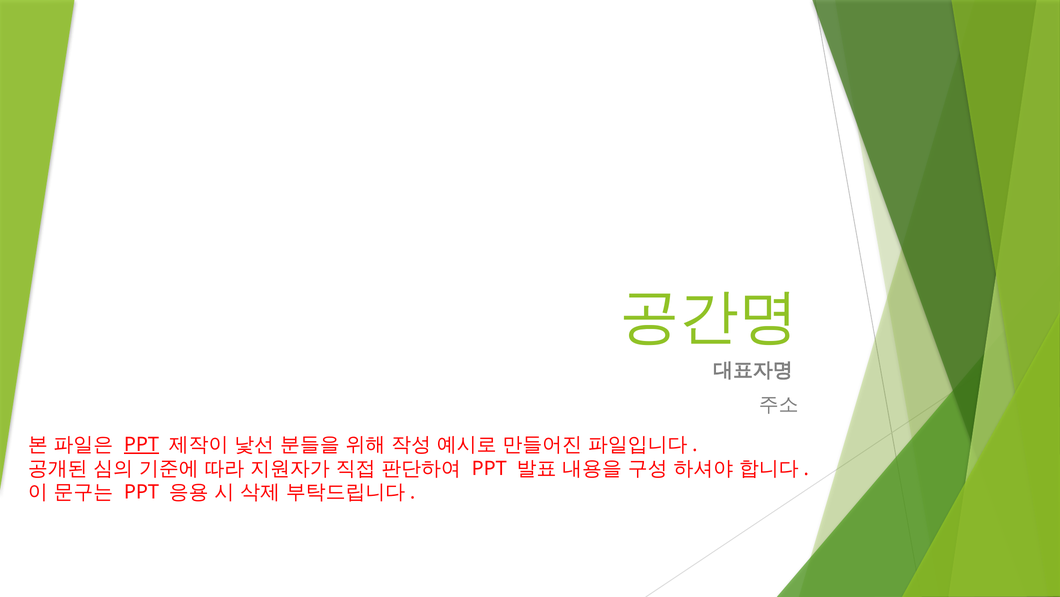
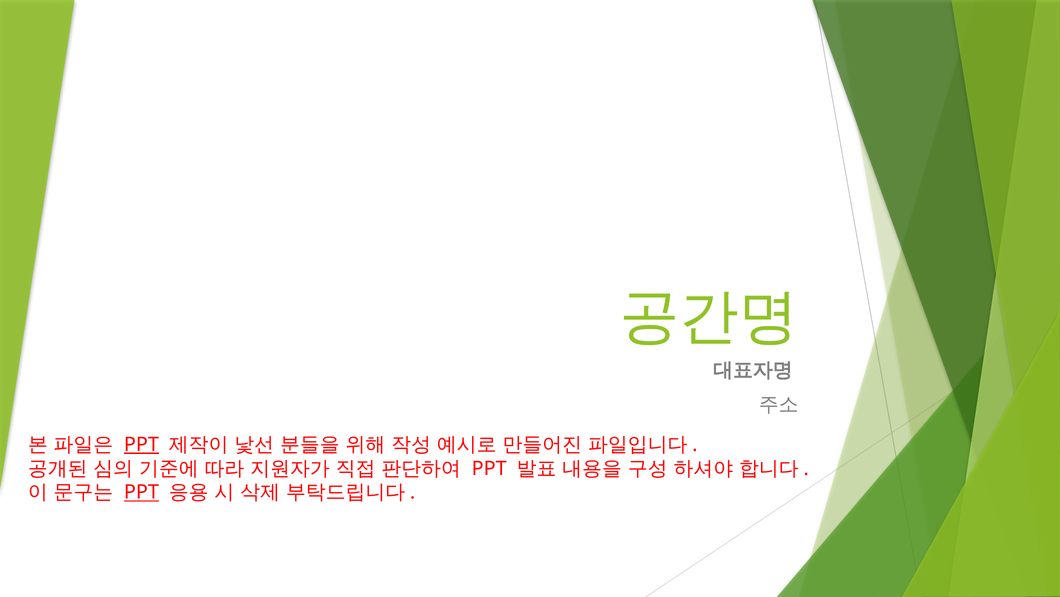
PPT at (141, 492) underline: none -> present
